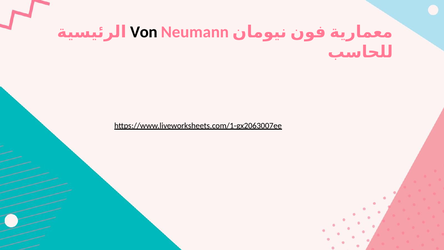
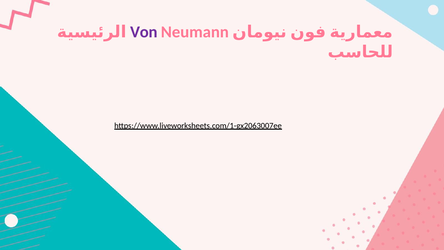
Von colour: black -> purple
